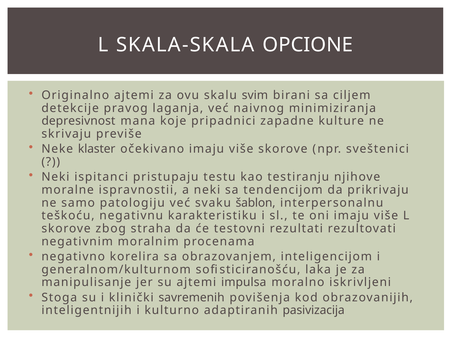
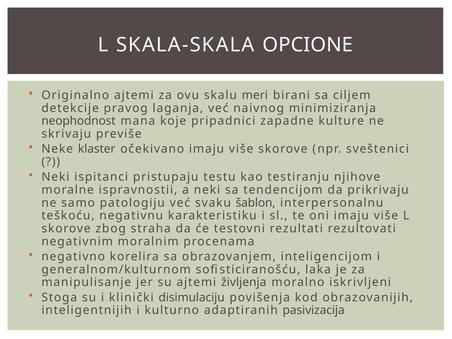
svim: svim -> meri
depresivnost: depresivnost -> neophodnost
impulsa: impulsa -> življenja
savremenih: savremenih -> disimulaciju
